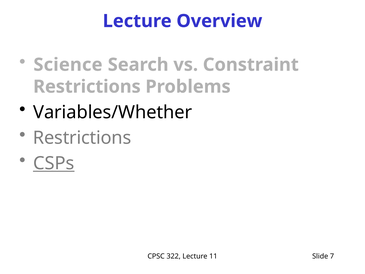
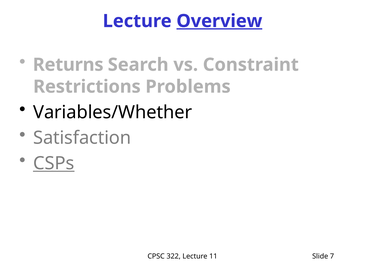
Overview underline: none -> present
Science: Science -> Returns
Restrictions at (82, 138): Restrictions -> Satisfaction
